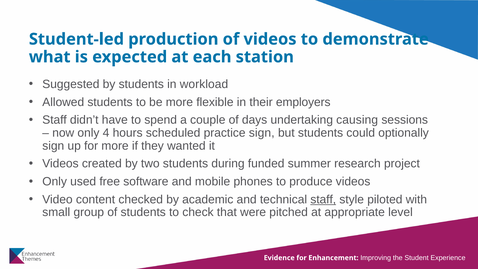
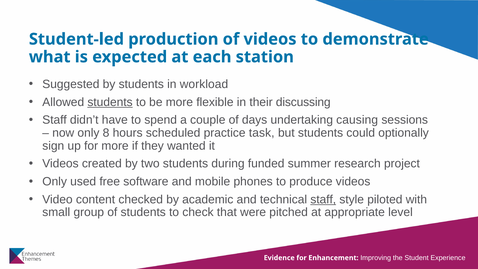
students at (110, 102) underline: none -> present
employers: employers -> discussing
4: 4 -> 8
practice sign: sign -> task
